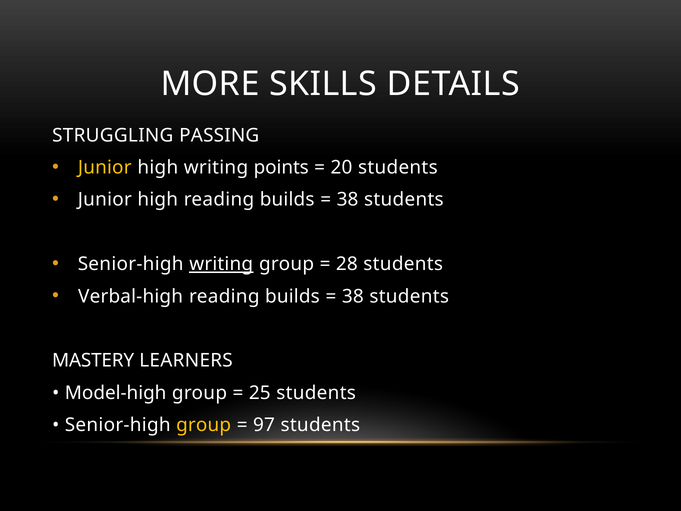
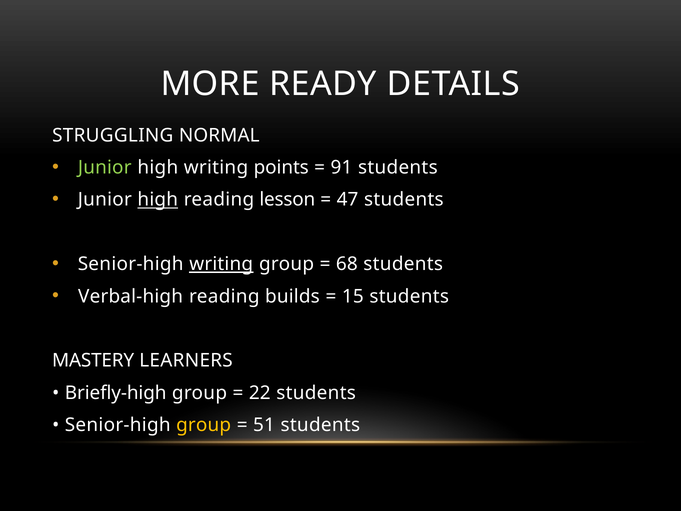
SKILLS: SKILLS -> READY
PASSING: PASSING -> NORMAL
Junior at (105, 167) colour: yellow -> light green
20: 20 -> 91
high at (158, 200) underline: none -> present
builds at (287, 200): builds -> lesson
38 at (348, 200): 38 -> 47
28: 28 -> 68
38 at (353, 296): 38 -> 15
Model-high: Model-high -> Briefly-high
25: 25 -> 22
97: 97 -> 51
